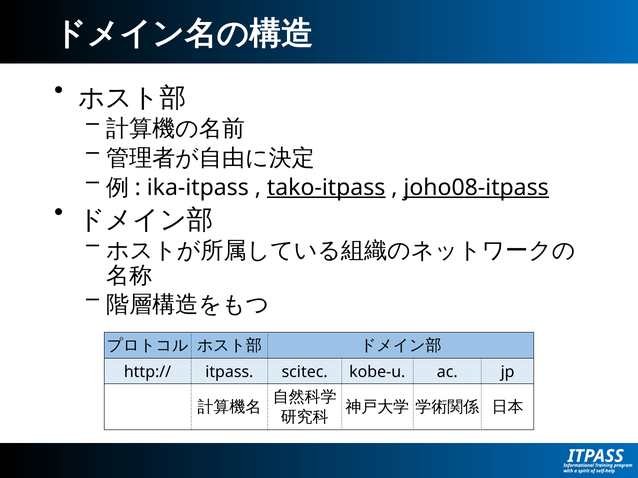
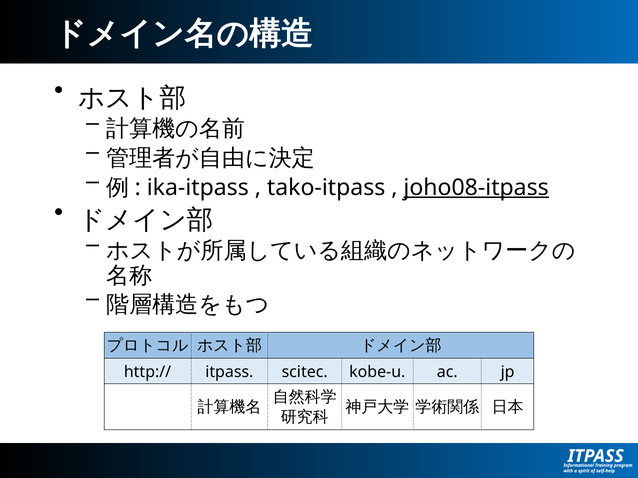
tako-itpass underline: present -> none
